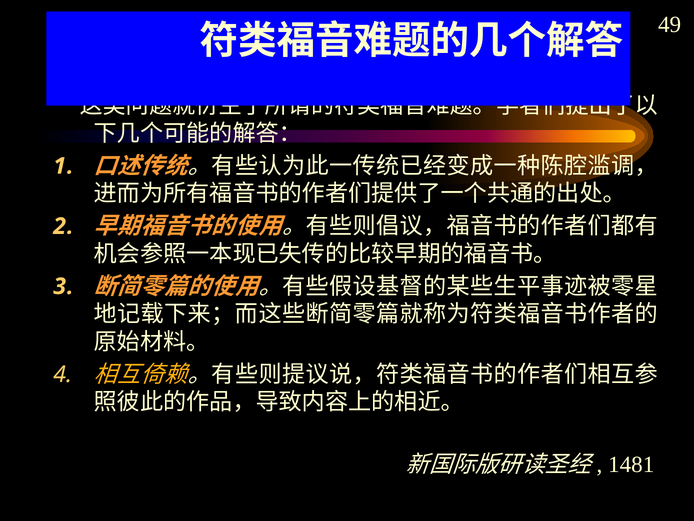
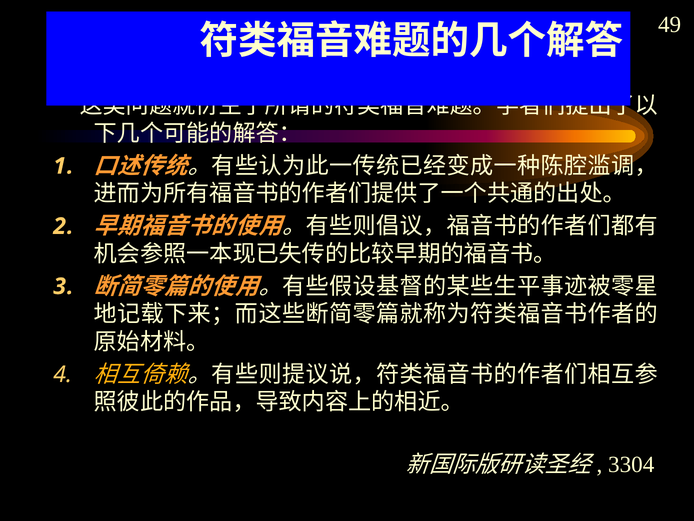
1481: 1481 -> 3304
